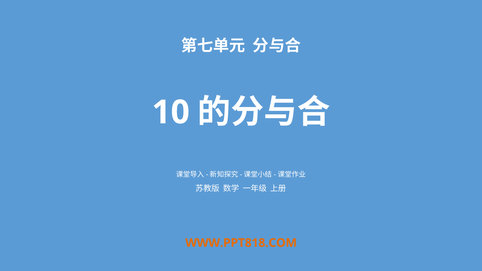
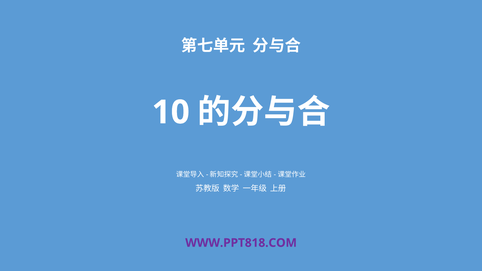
WWW.PPT818.COM colour: orange -> purple
